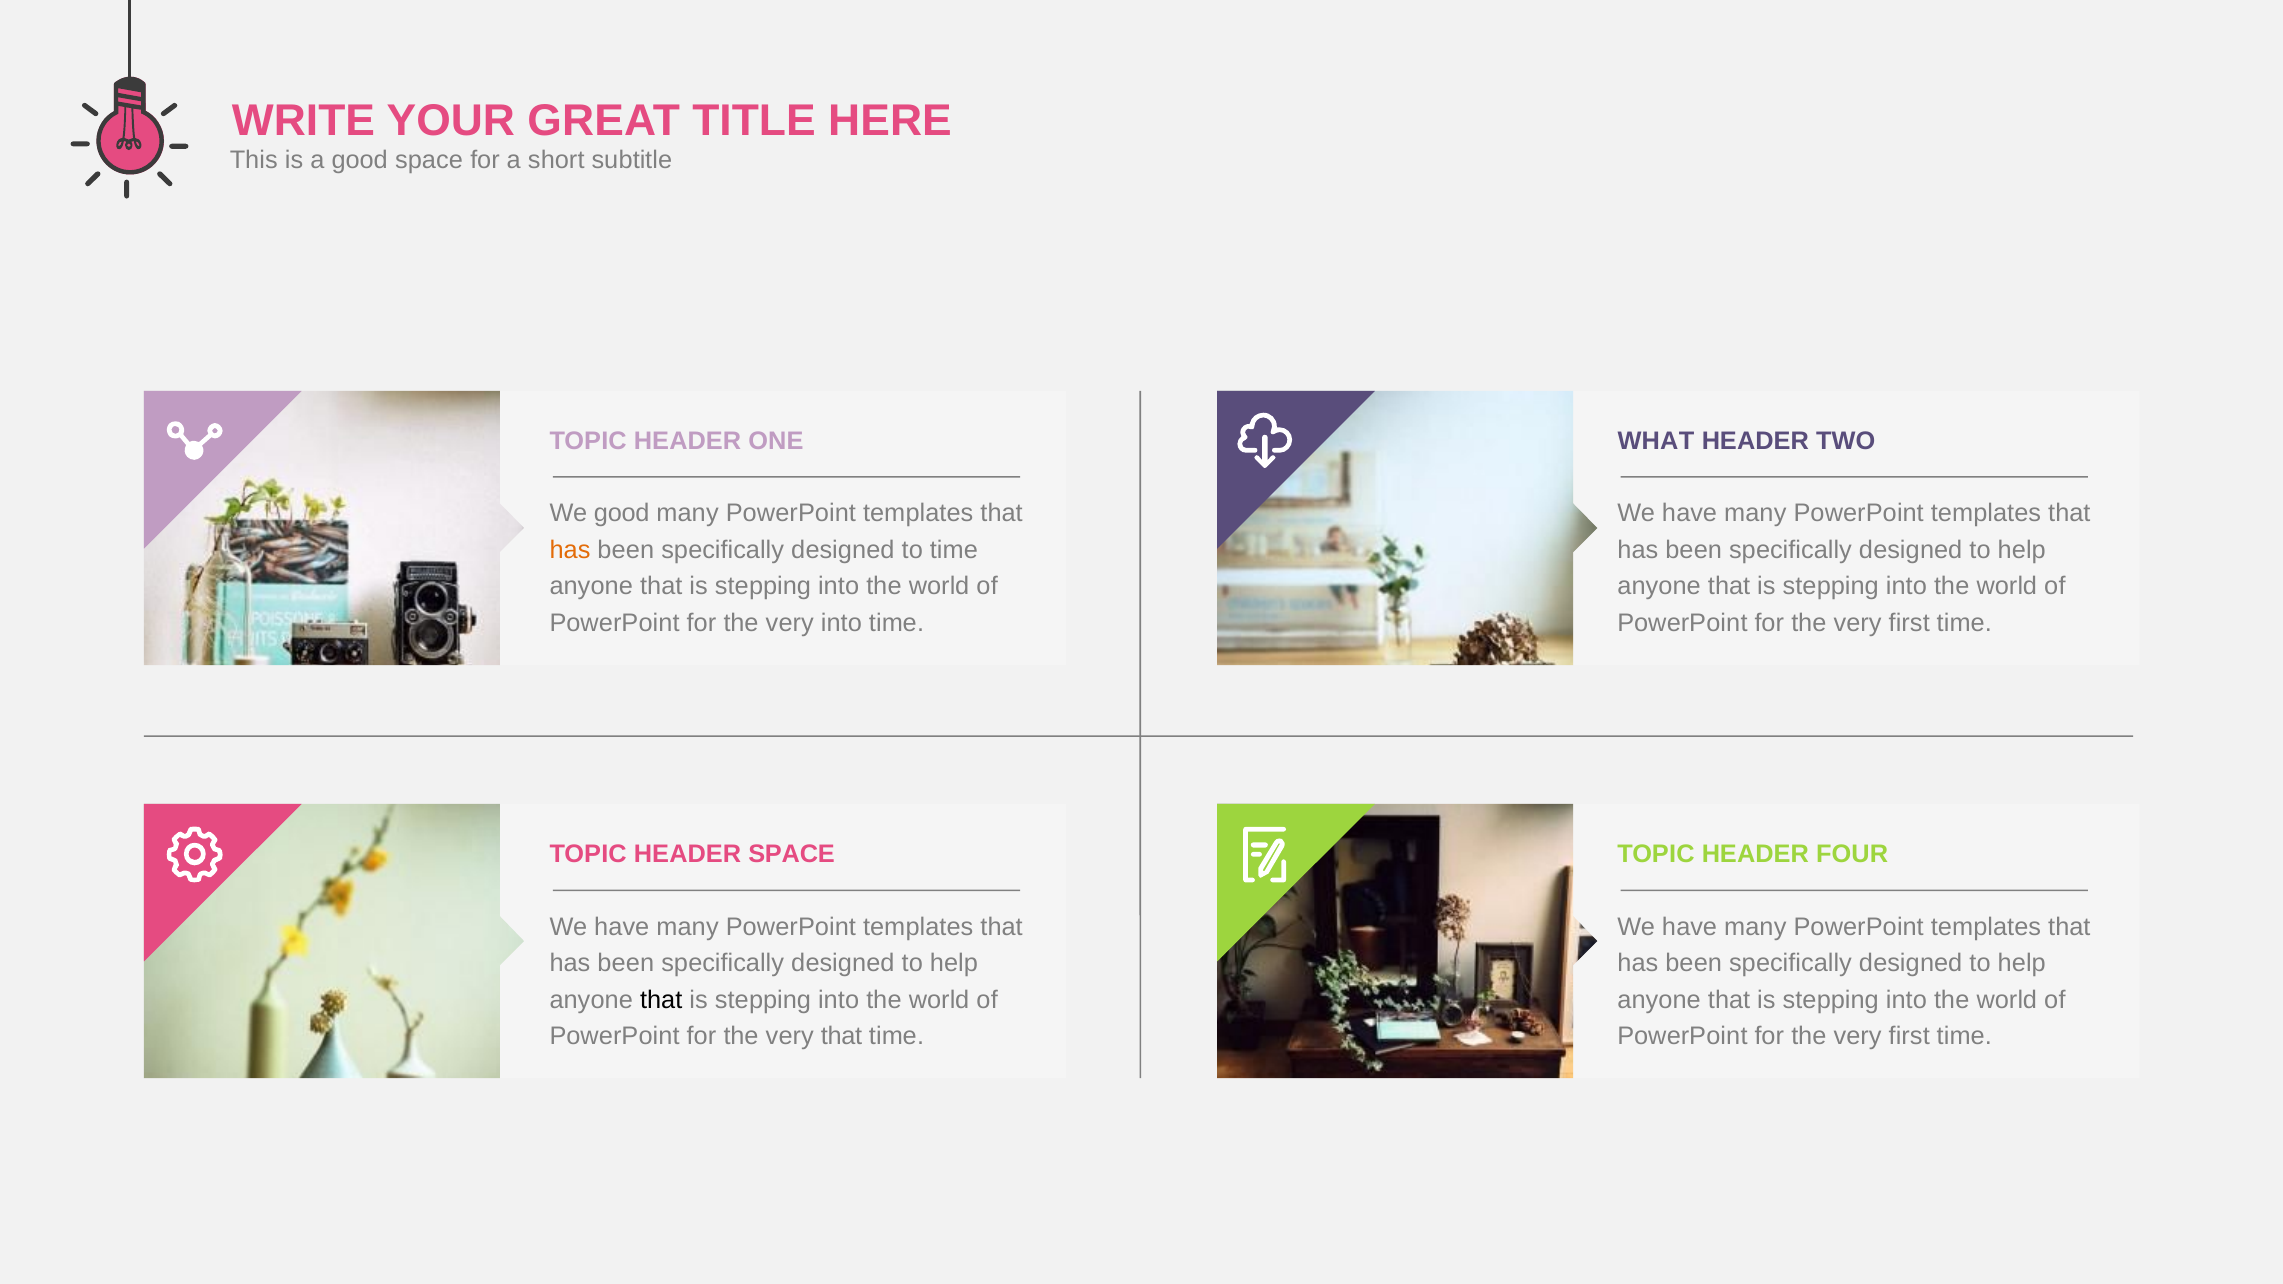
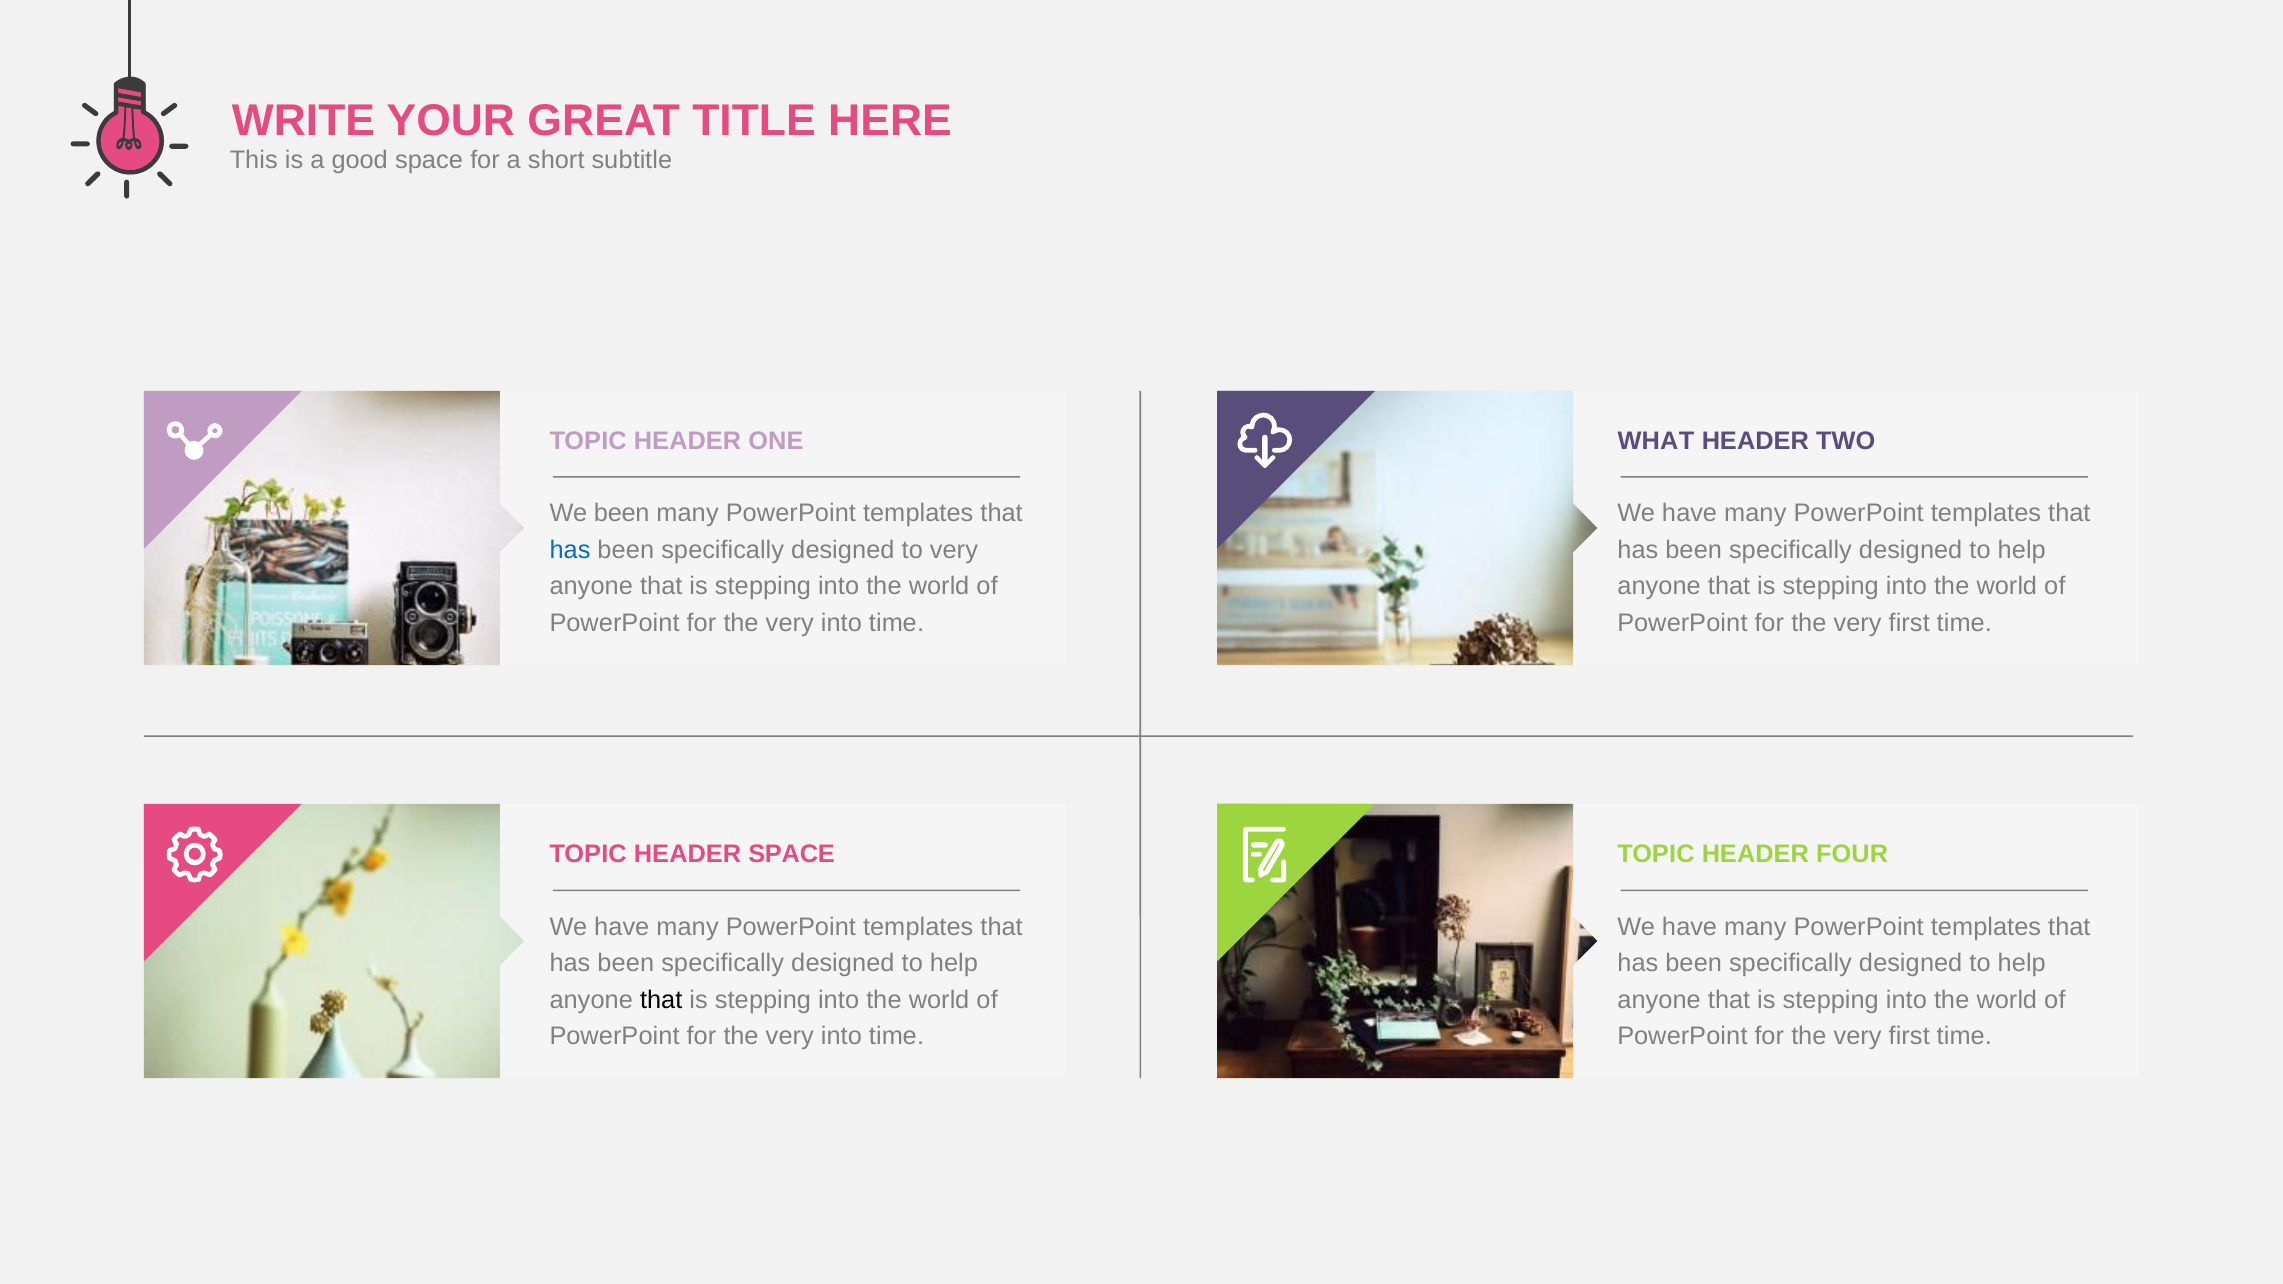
We good: good -> been
has at (570, 550) colour: orange -> blue
to time: time -> very
that at (842, 1036): that -> into
